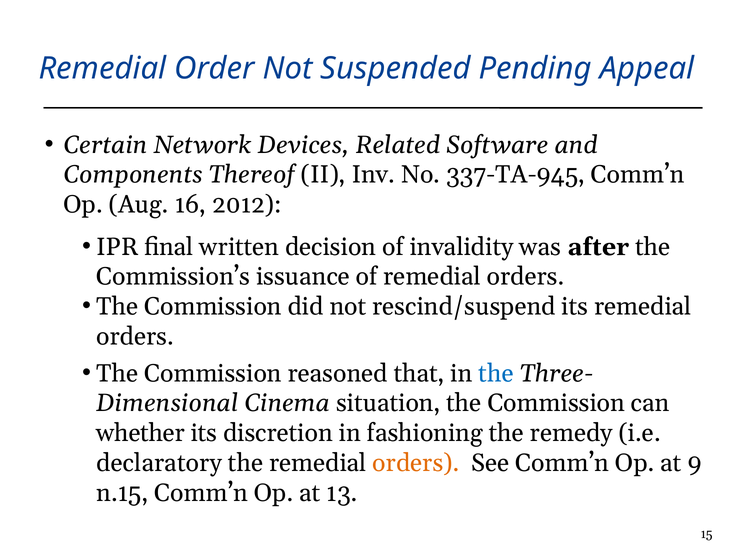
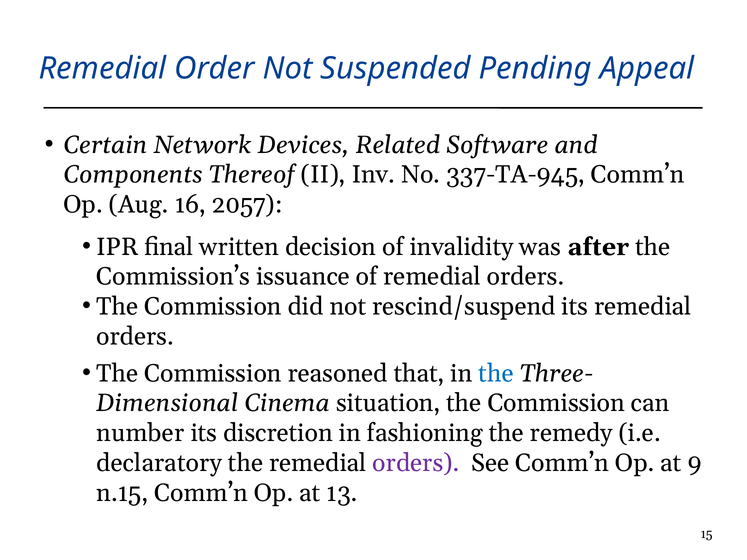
2012: 2012 -> 2057
whether: whether -> number
orders at (416, 463) colour: orange -> purple
